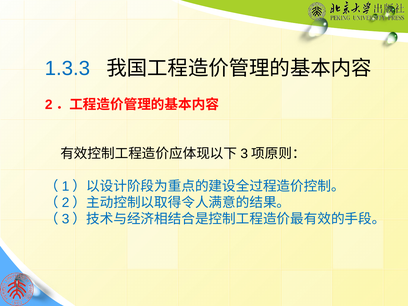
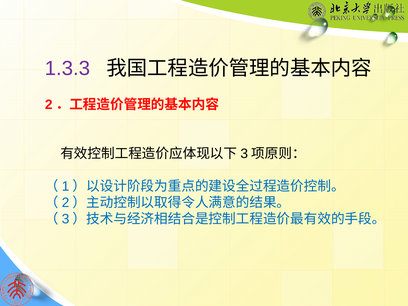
1.3.3 colour: blue -> purple
